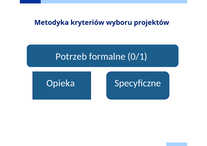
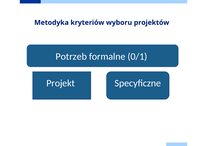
Opieka: Opieka -> Projekt
